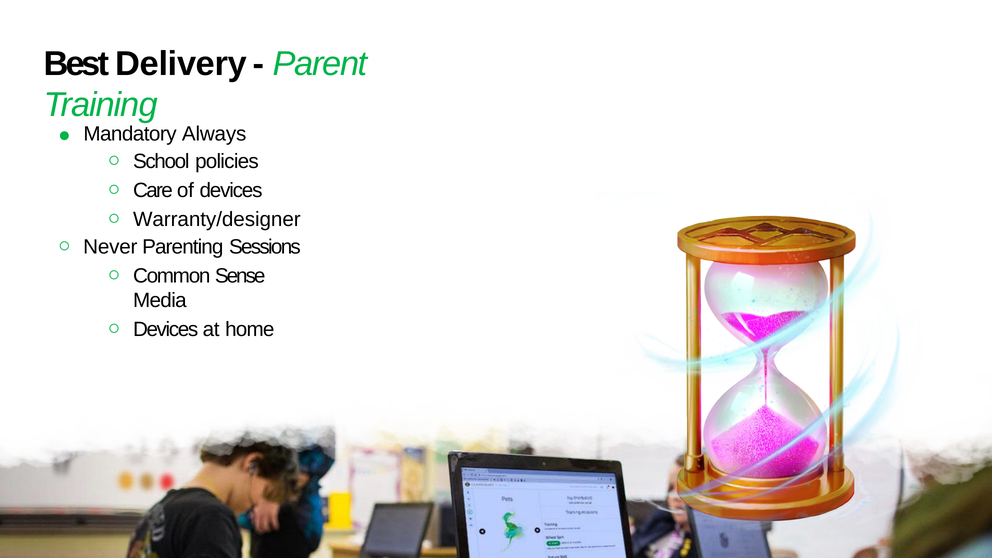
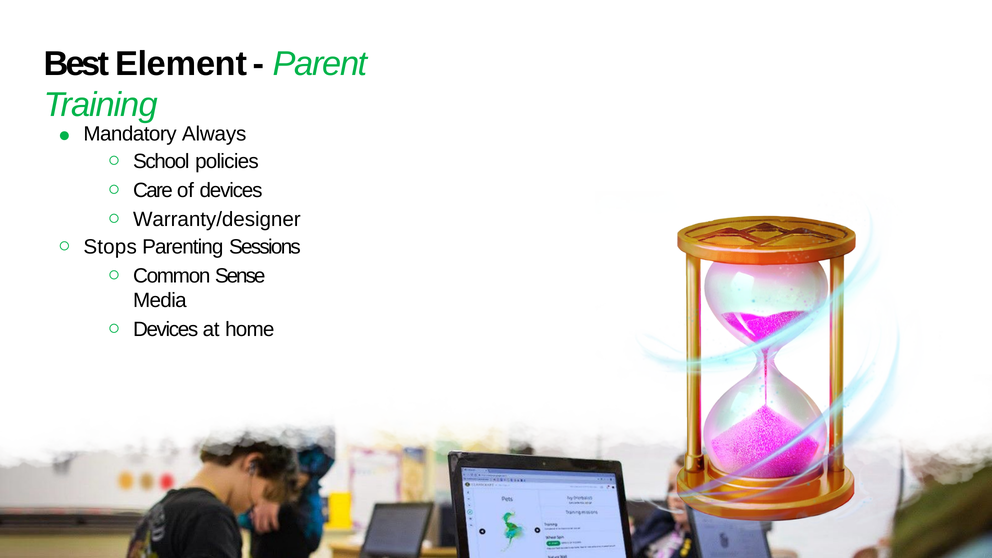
Delivery: Delivery -> Element
Never: Never -> Stops
